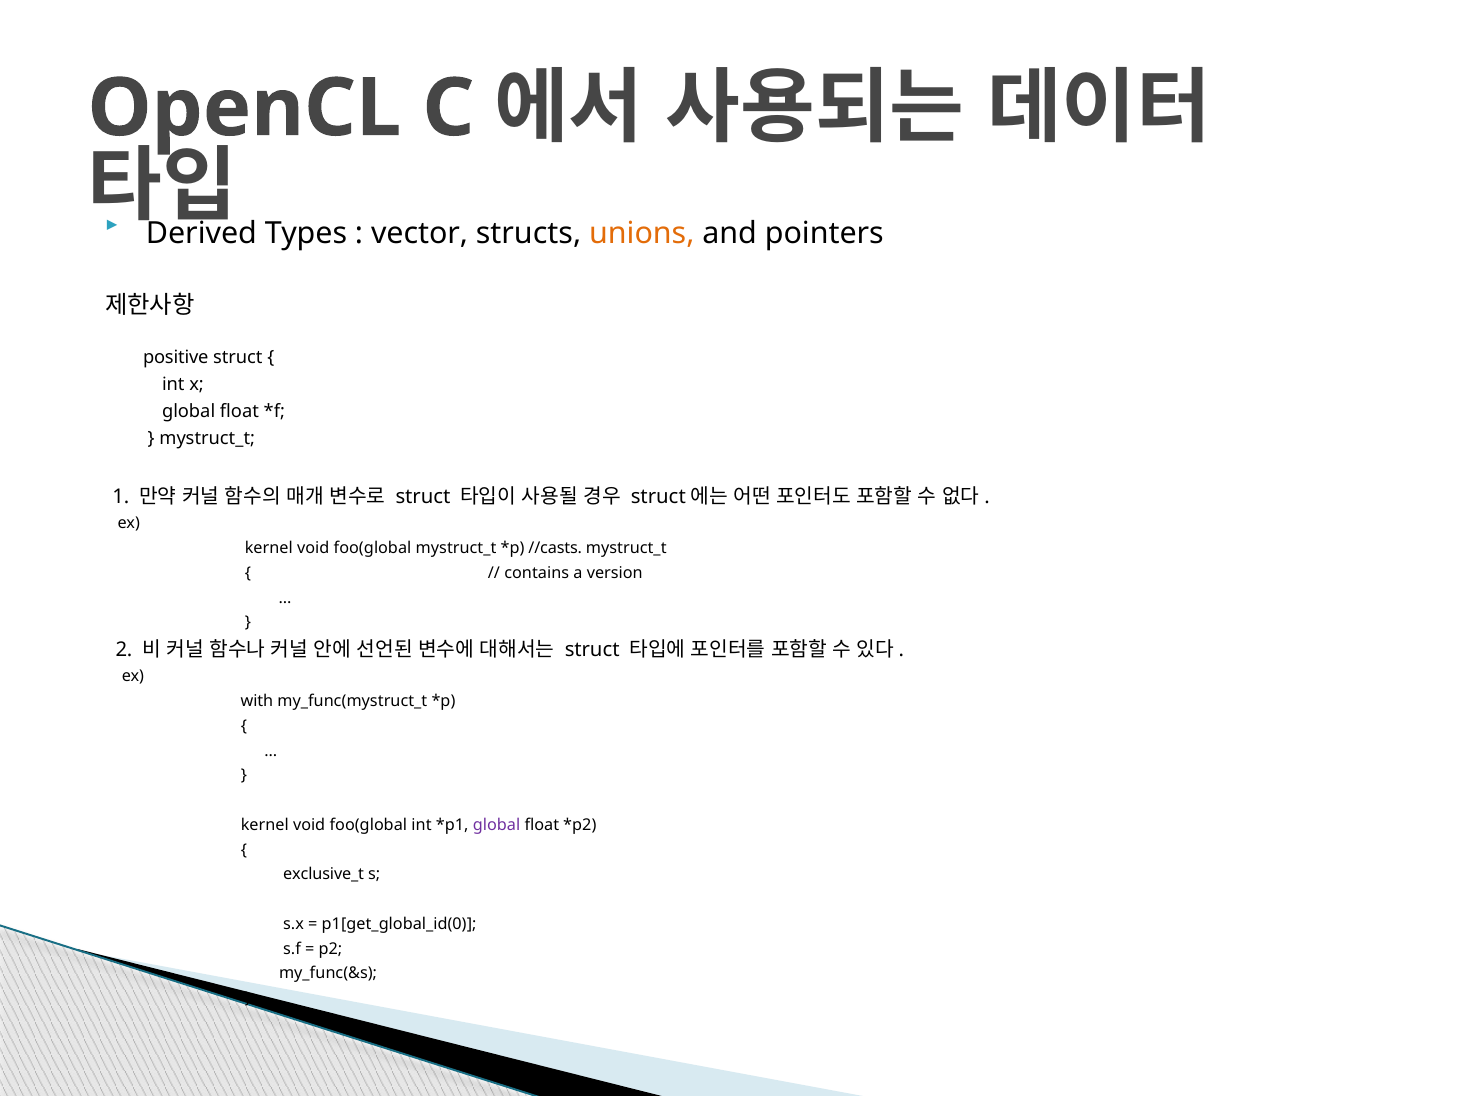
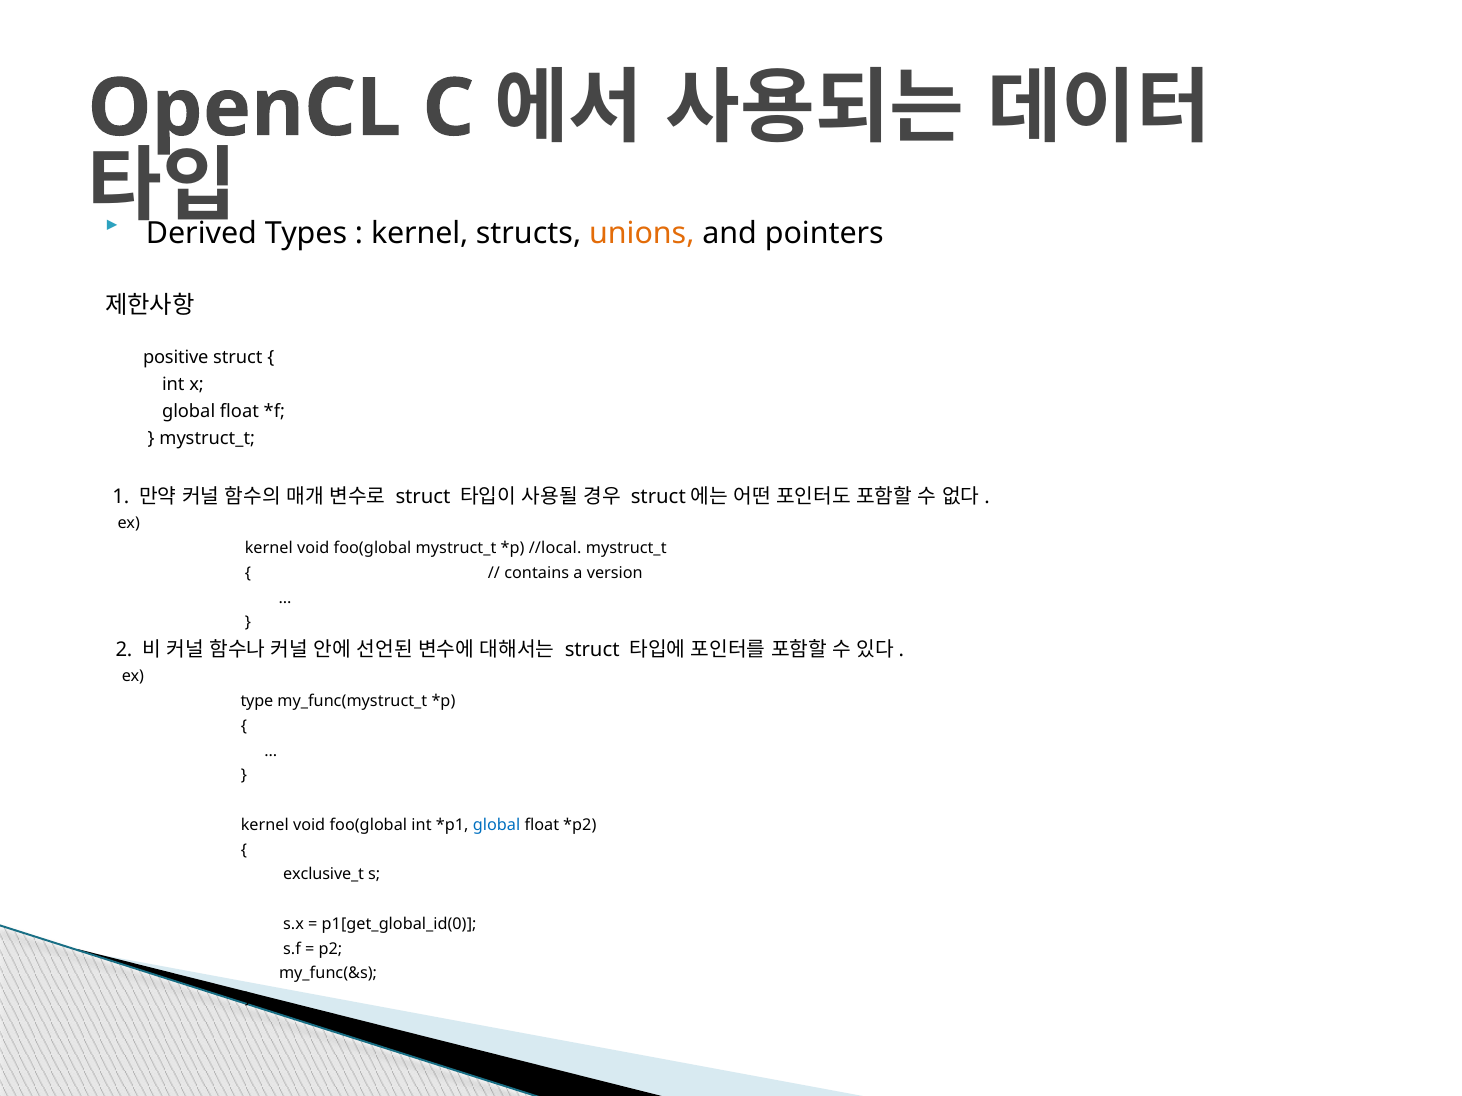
vector at (420, 233): vector -> kernel
//casts: //casts -> //local
with: with -> type
global at (497, 825) colour: purple -> blue
